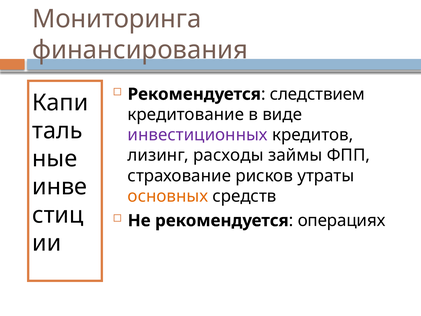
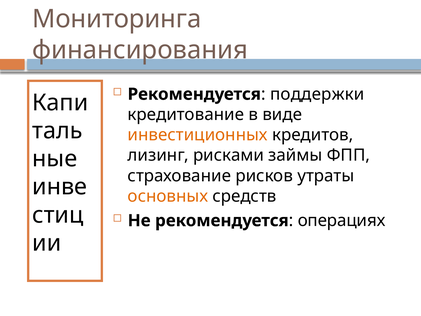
следствием: следствием -> поддержки
инвестиционных colour: purple -> orange
расходы: расходы -> рисками
